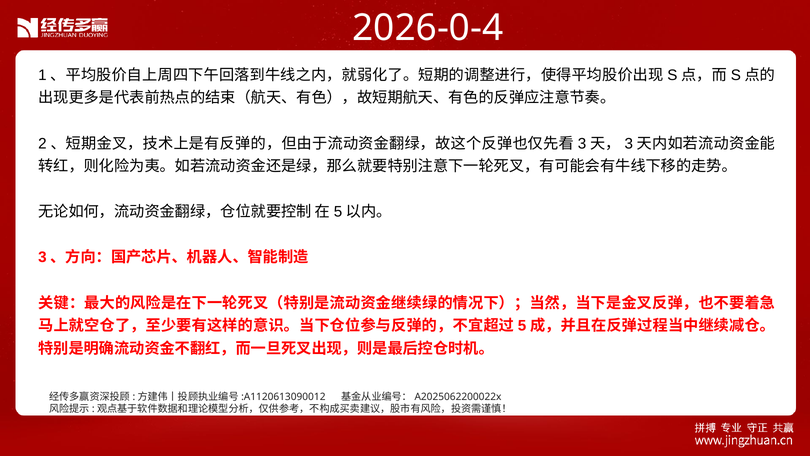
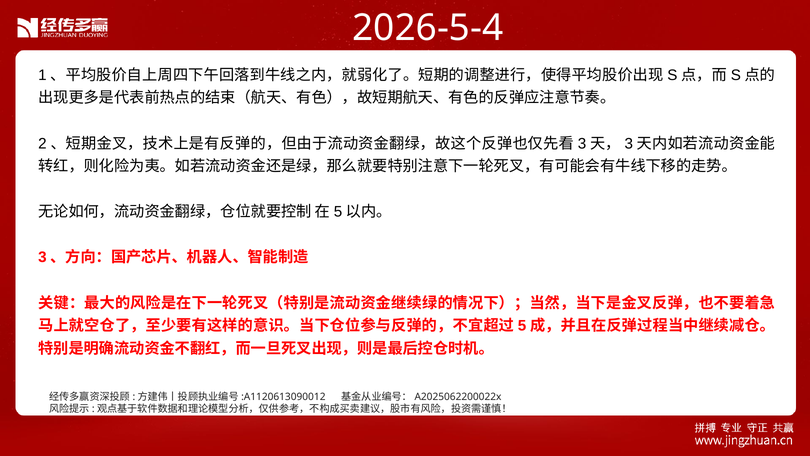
2026-0-4: 2026-0-4 -> 2026-5-4
